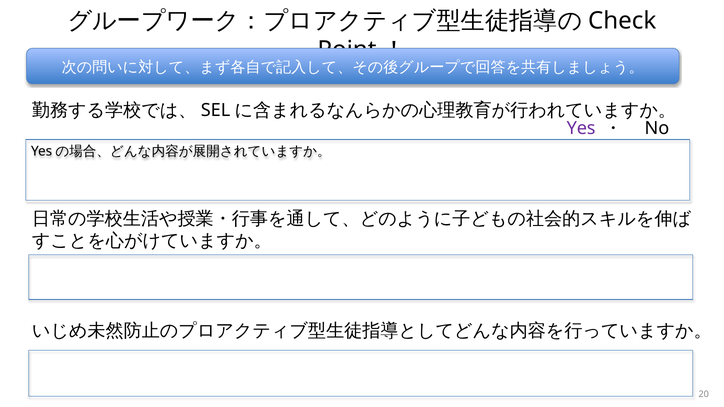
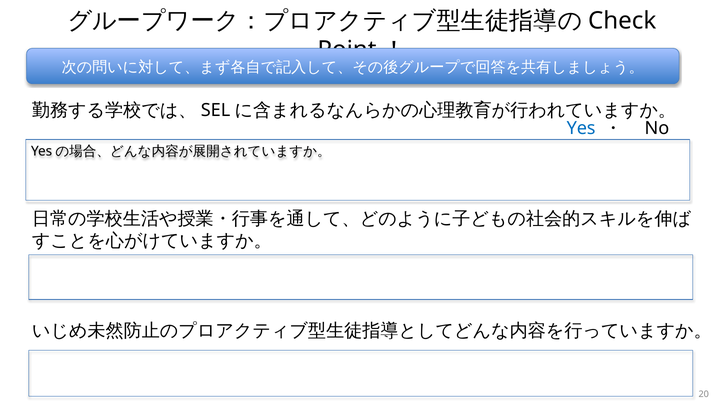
Yes colour: purple -> blue
